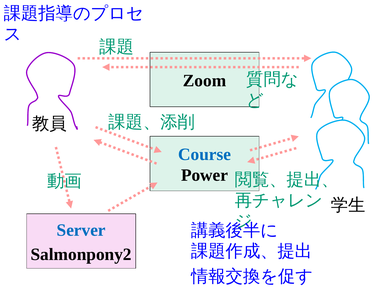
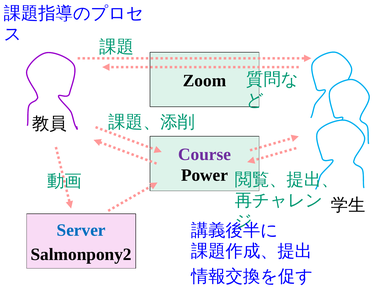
Course colour: blue -> purple
